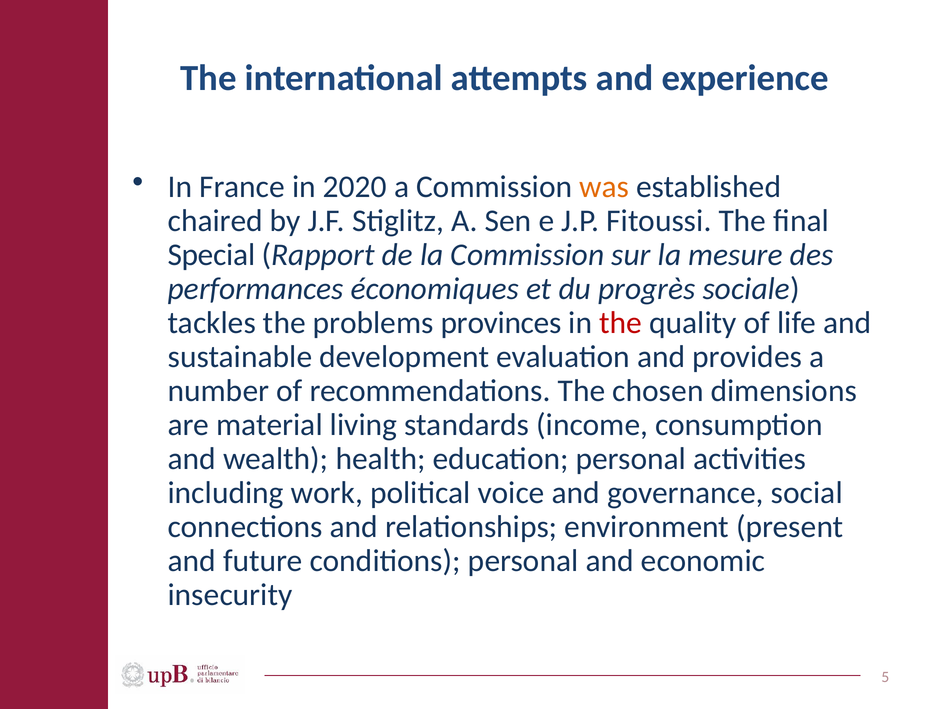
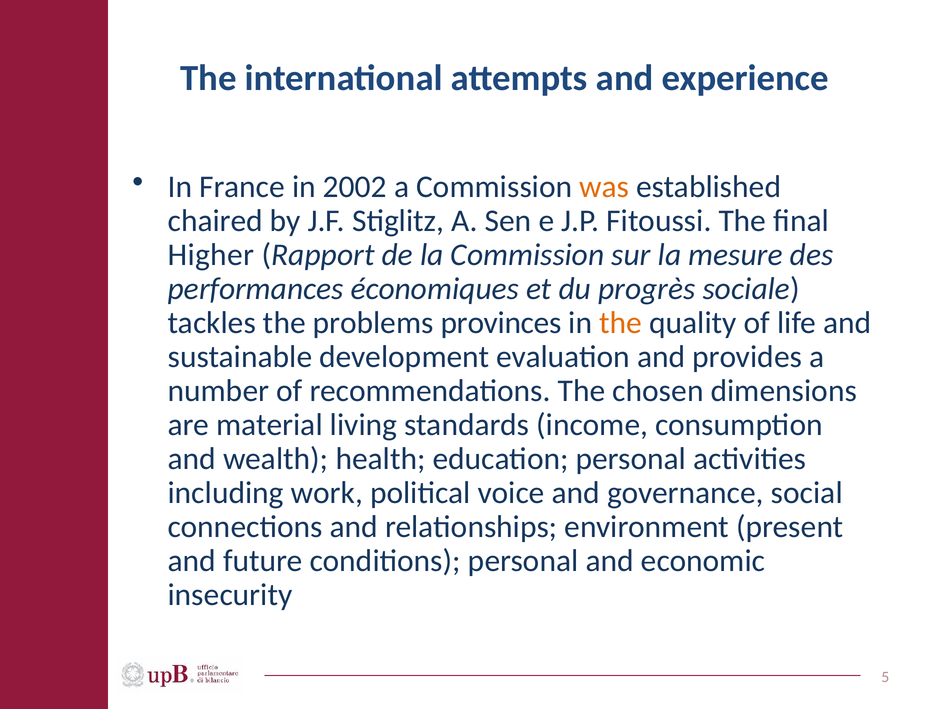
2020: 2020 -> 2002
Special: Special -> Higher
the at (621, 323) colour: red -> orange
